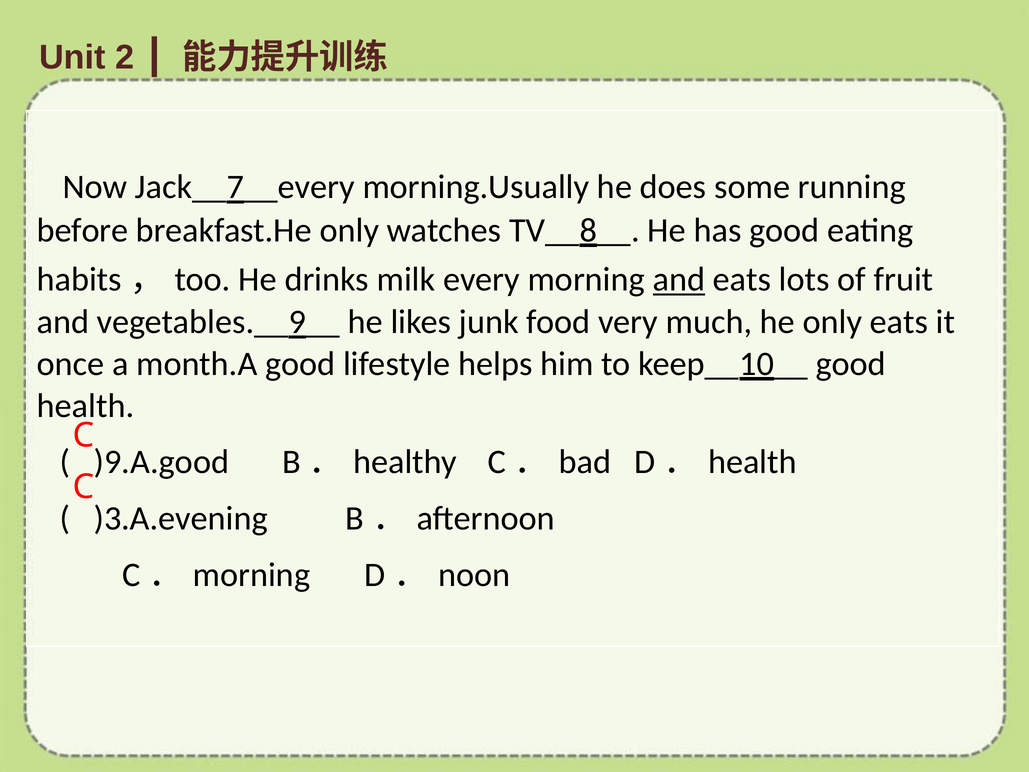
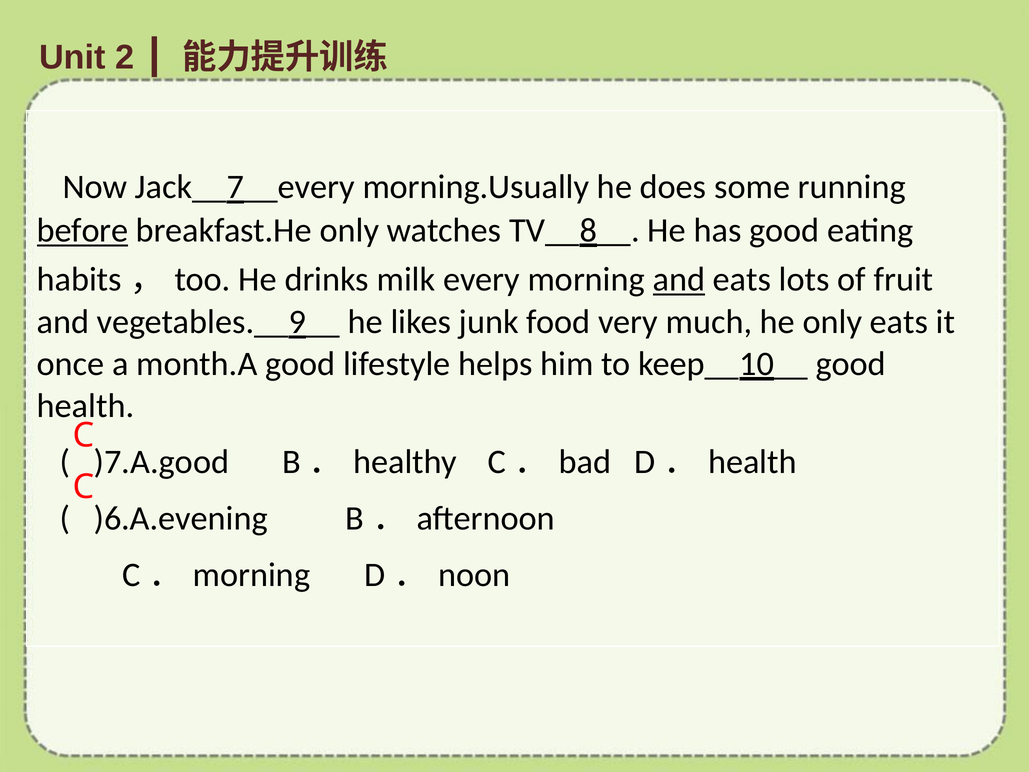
before underline: none -> present
)9.A.good: )9.A.good -> )7.A.good
)3.A.evening: )3.A.evening -> )6.A.evening
